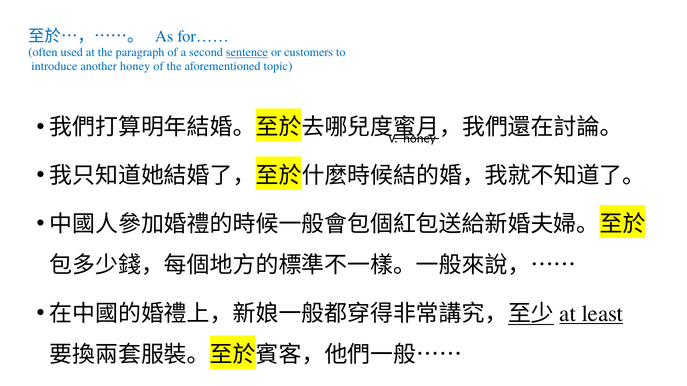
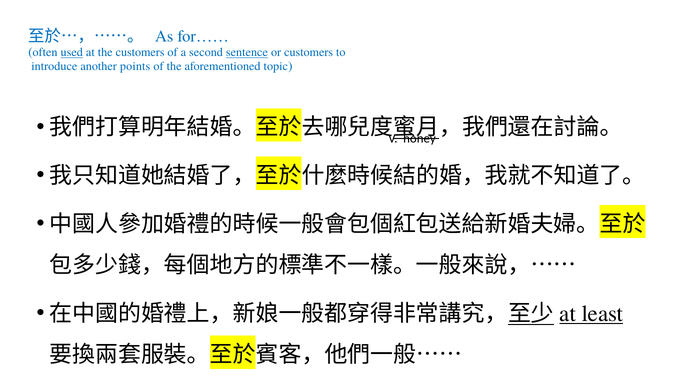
used underline: none -> present
the paragraph: paragraph -> customers
another honey: honey -> points
